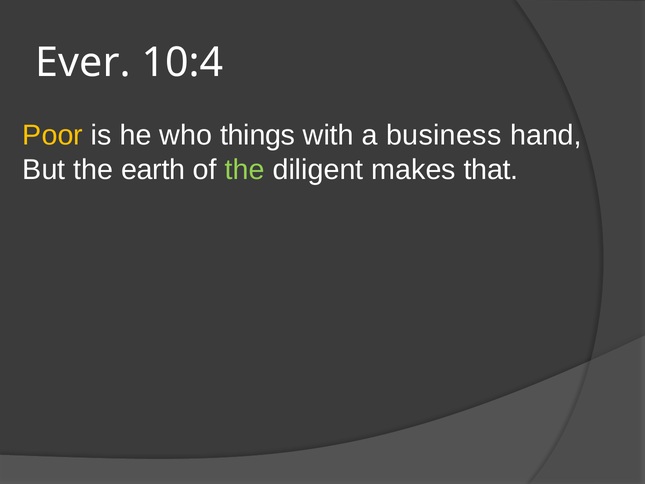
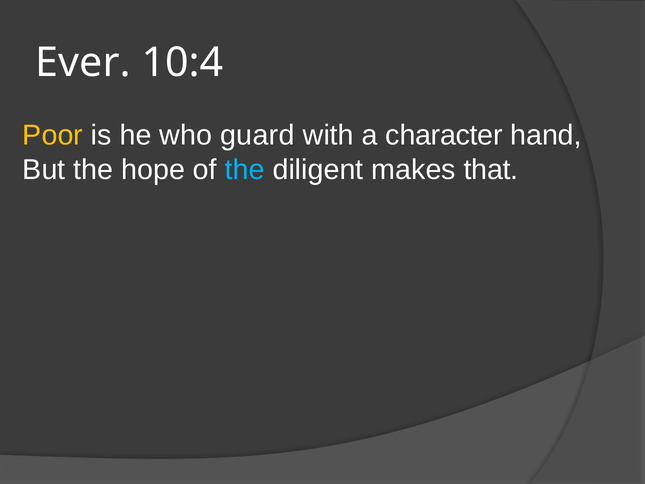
things: things -> guard
business: business -> character
earth: earth -> hope
the at (245, 170) colour: light green -> light blue
